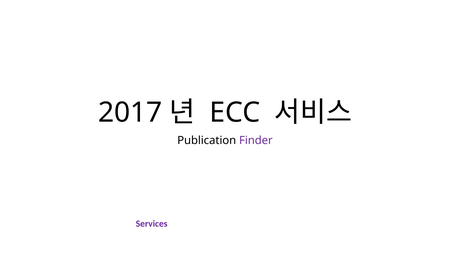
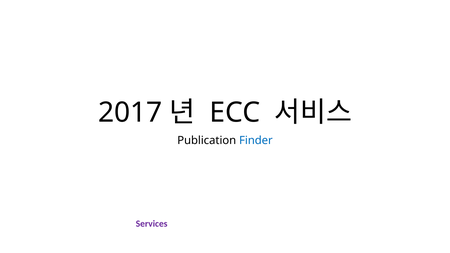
Finder colour: purple -> blue
